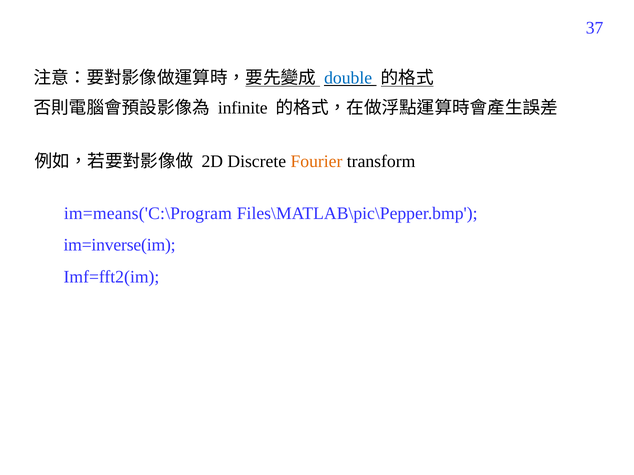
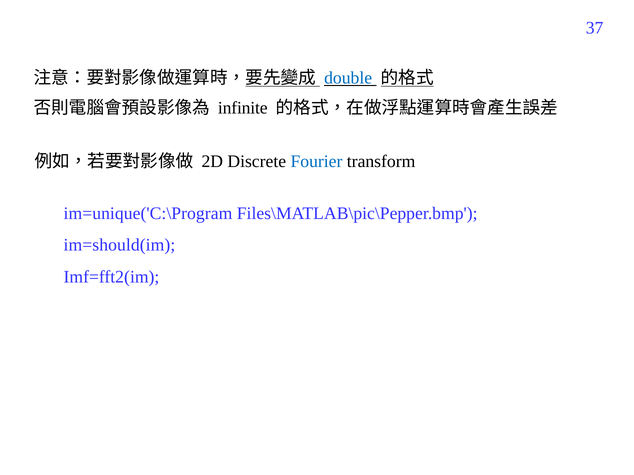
Fourier colour: orange -> blue
im=means('C:\Program: im=means('C:\Program -> im=unique('C:\Program
im=inverse(im: im=inverse(im -> im=should(im
